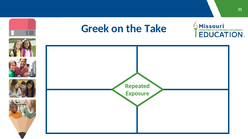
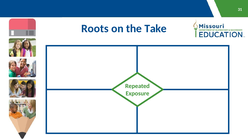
Greek: Greek -> Roots
